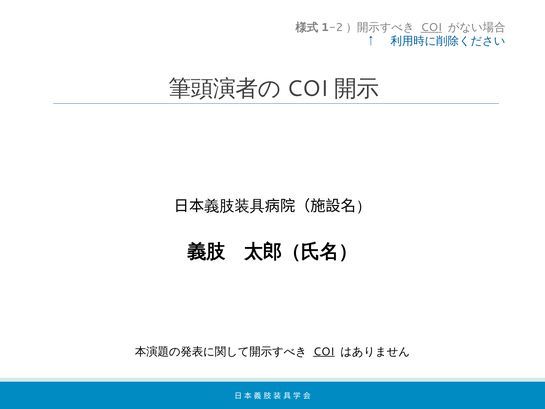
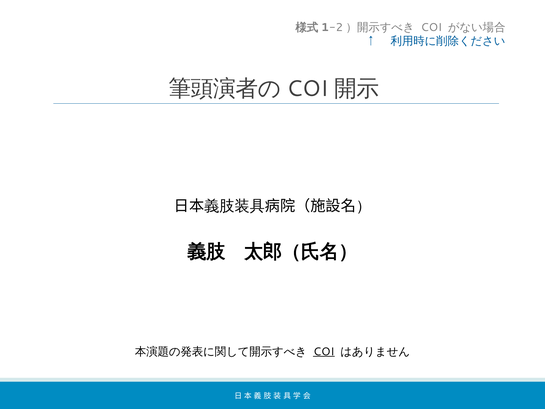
COI at (431, 27) underline: present -> none
